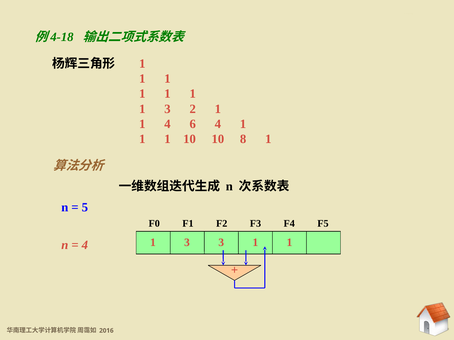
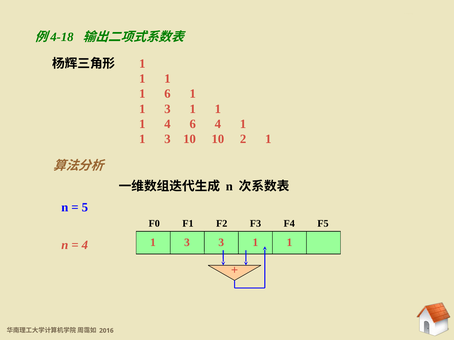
1 at (167, 94): 1 -> 6
1 3 2: 2 -> 1
1 at (167, 139): 1 -> 3
8: 8 -> 2
